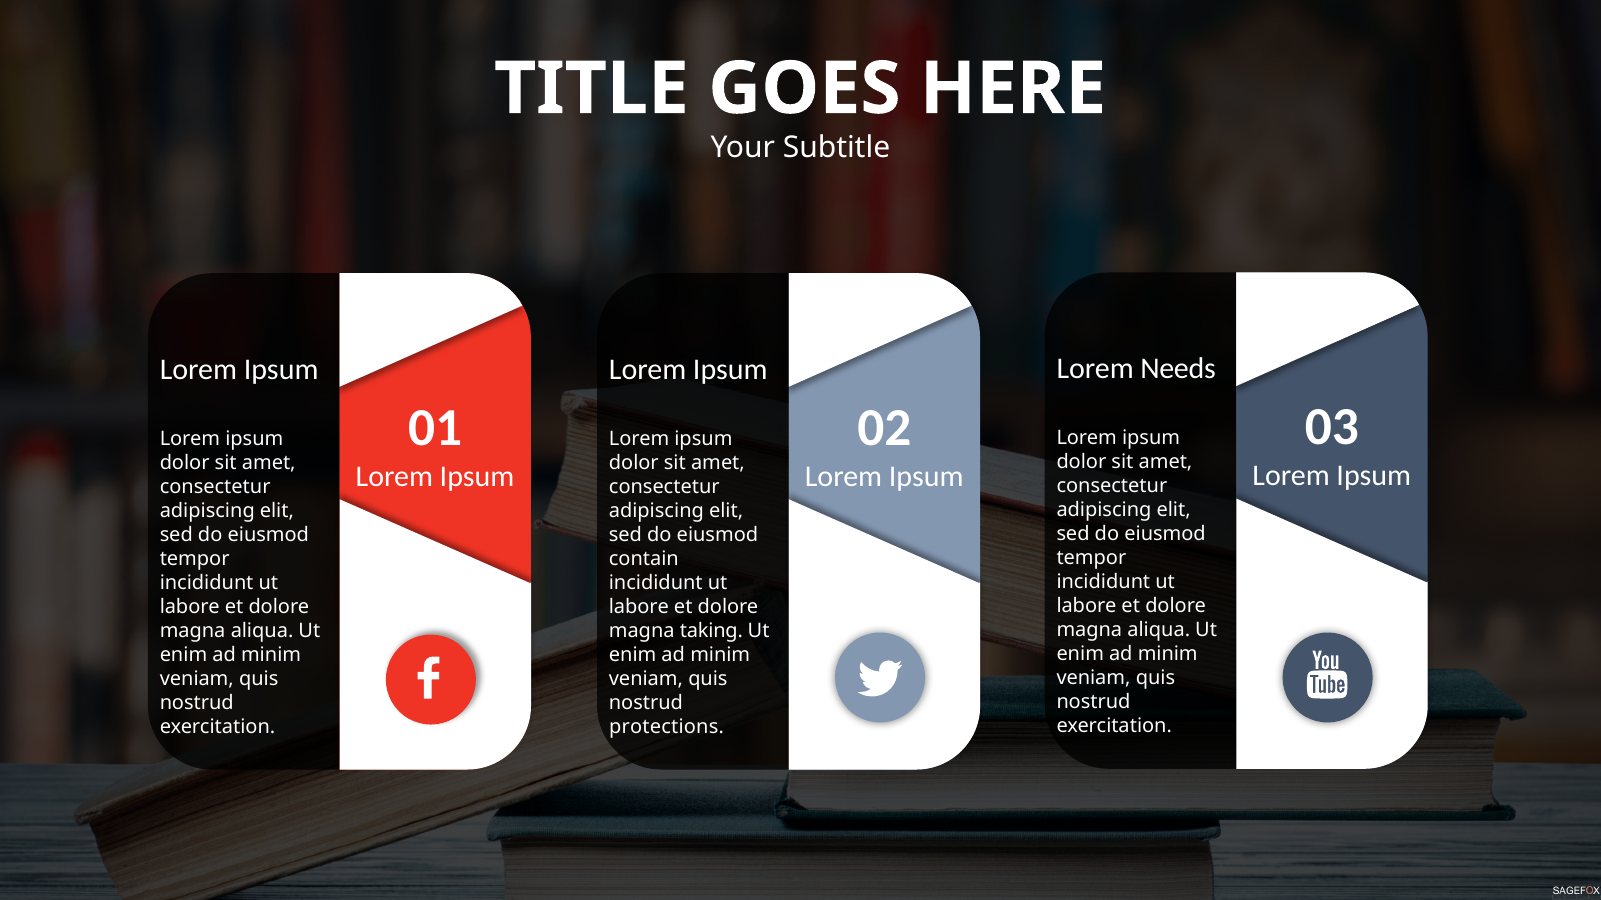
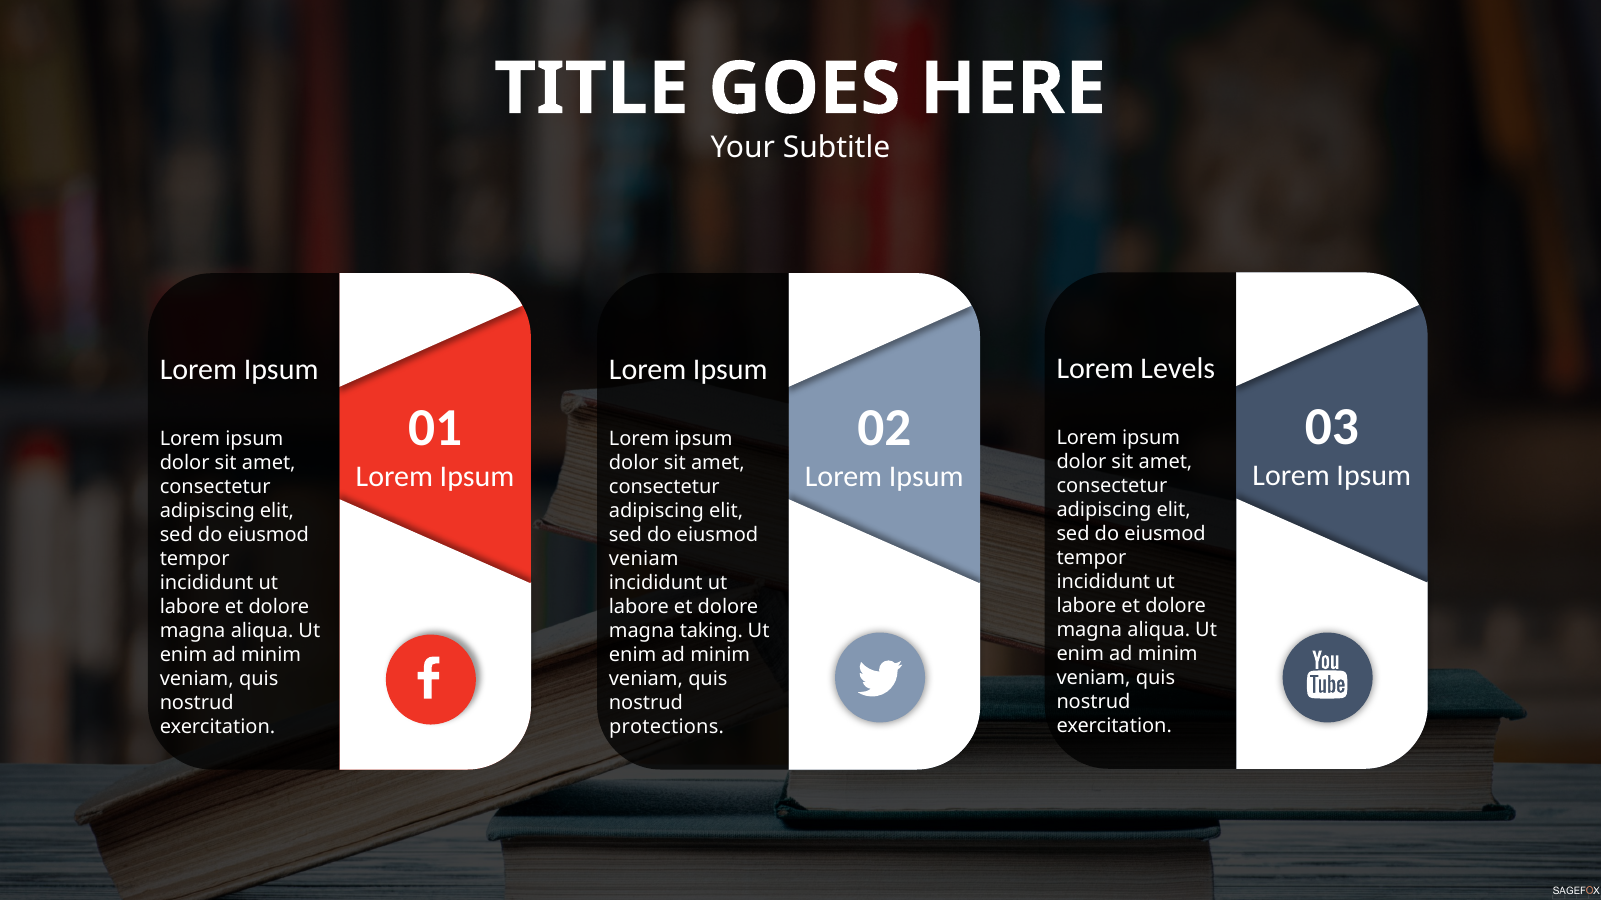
Needs: Needs -> Levels
contain at (644, 559): contain -> veniam
